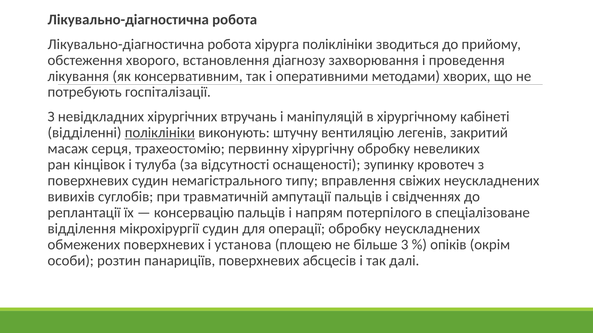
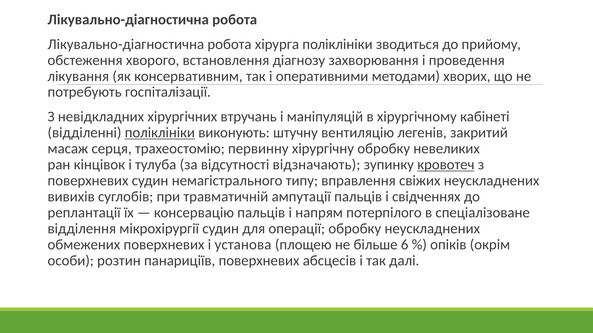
оснащеності: оснащеності -> відзначають
кровотеч underline: none -> present
3: 3 -> 6
